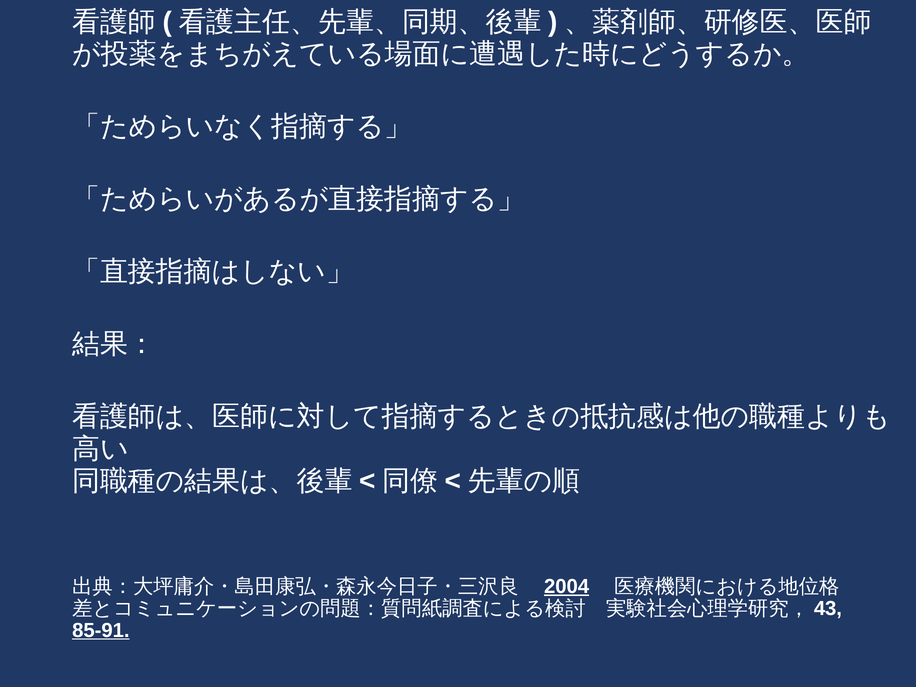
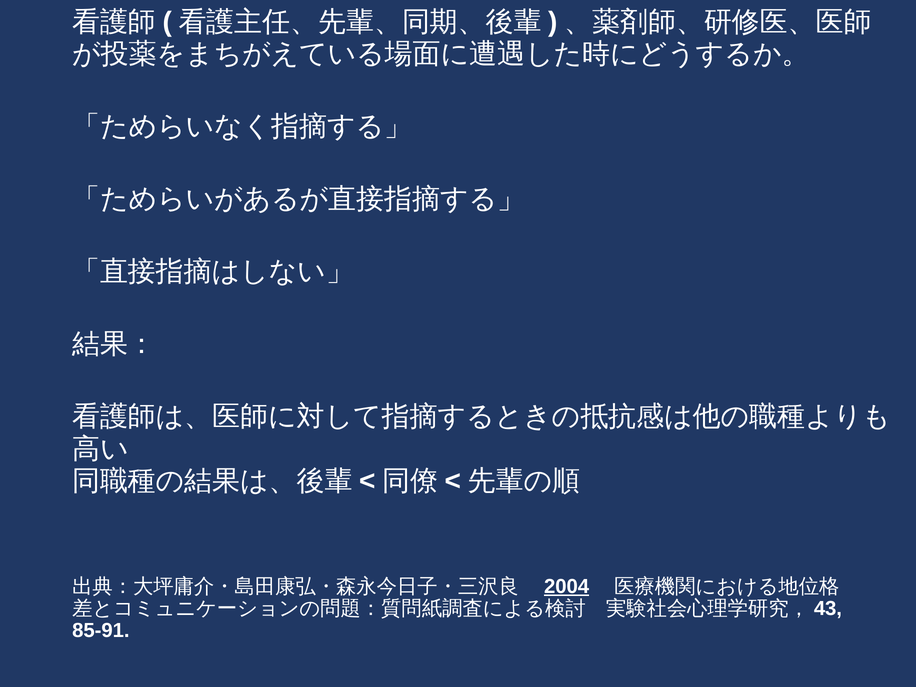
85-91 underline: present -> none
